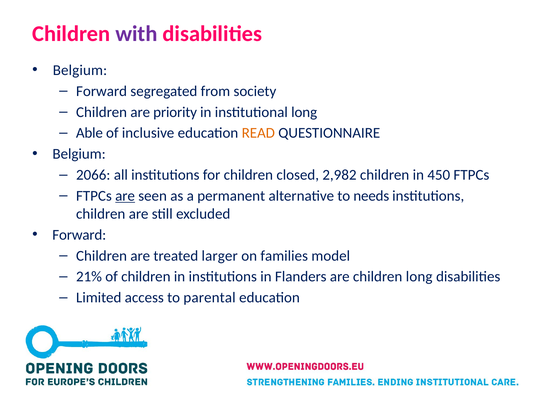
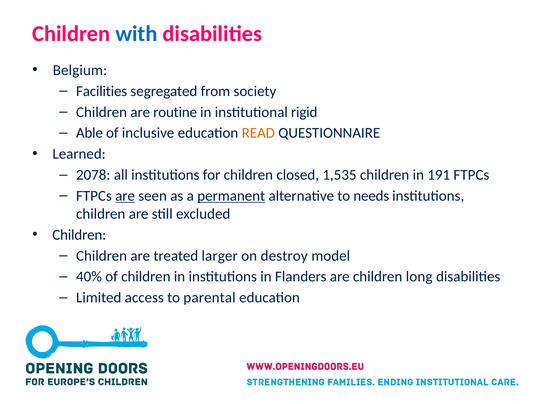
with colour: purple -> blue
Forward at (102, 91): Forward -> Facilities
priority: priority -> routine
institutional long: long -> rigid
Belgium at (79, 154): Belgium -> Learned
2066: 2066 -> 2078
2,982: 2,982 -> 1,535
450: 450 -> 191
permanent underline: none -> present
Forward at (79, 235): Forward -> Children
families: families -> destroy
21%: 21% -> 40%
